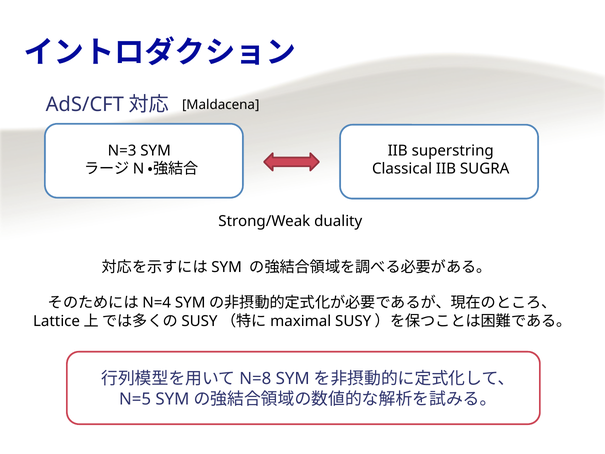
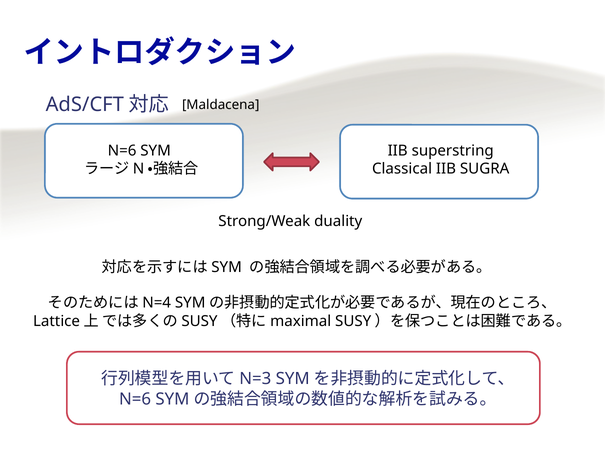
N=3 at (122, 151): N=3 -> N=6
N=8: N=8 -> N=3
N=5 at (135, 399): N=5 -> N=6
